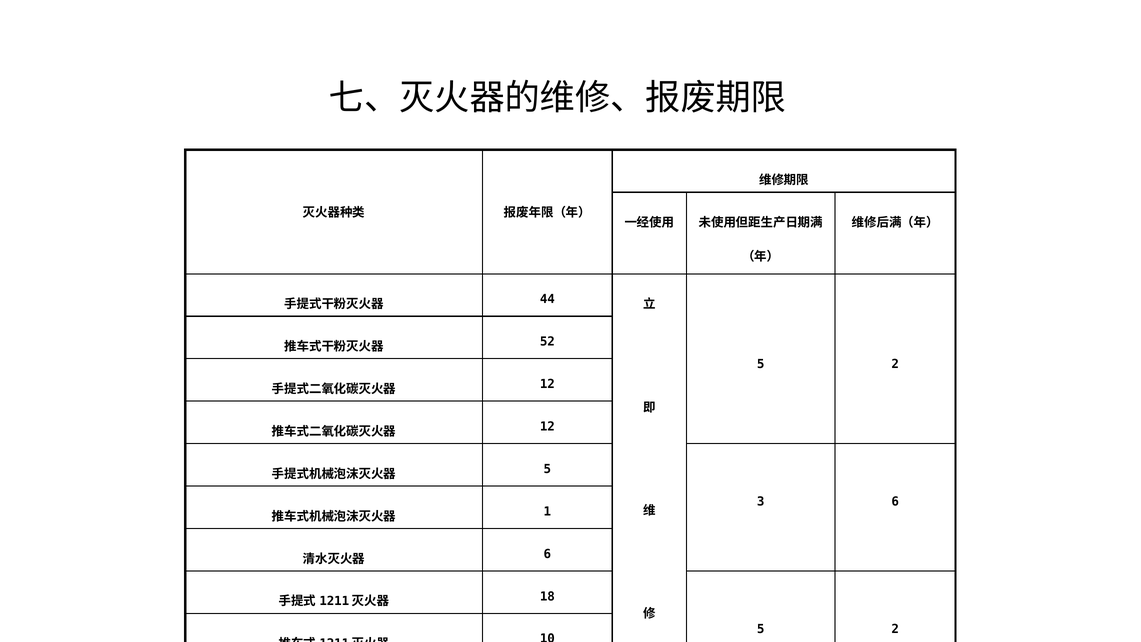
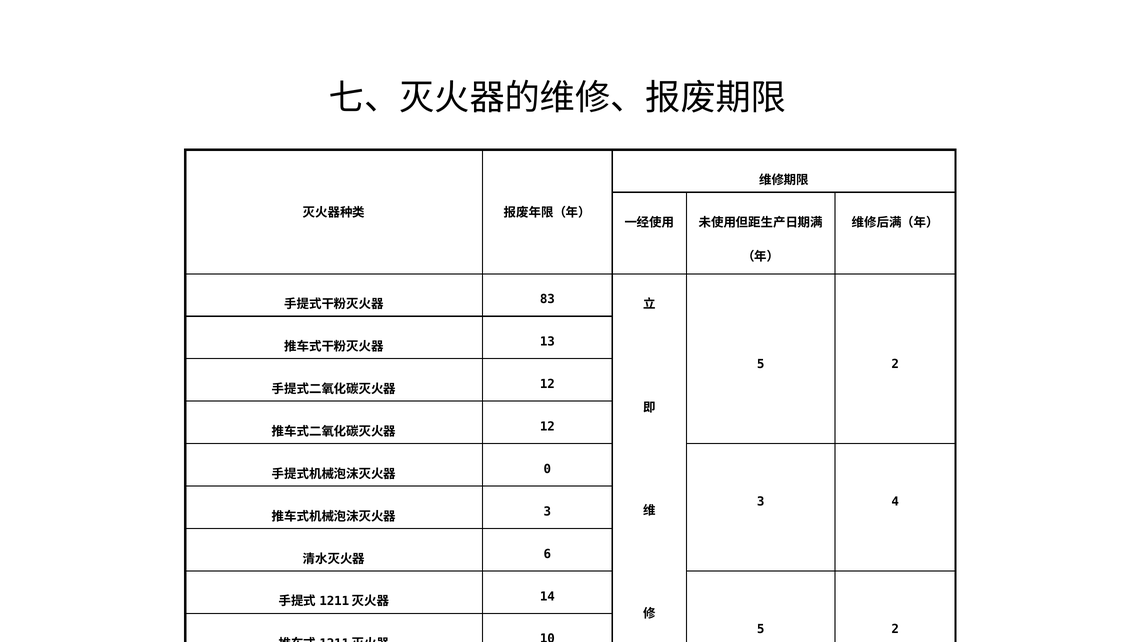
44: 44 -> 83
52: 52 -> 13
5 at (547, 469): 5 -> 0
3 6: 6 -> 4
1 at (547, 511): 1 -> 3
18: 18 -> 14
